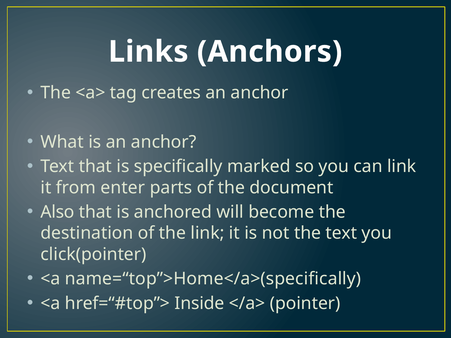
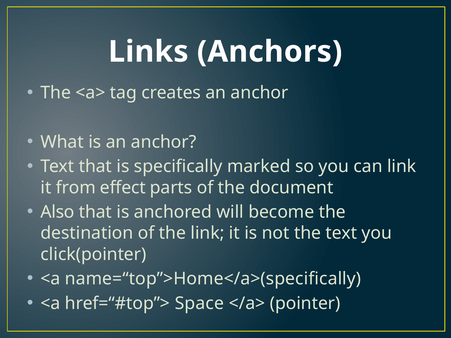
enter: enter -> effect
Inside: Inside -> Space
